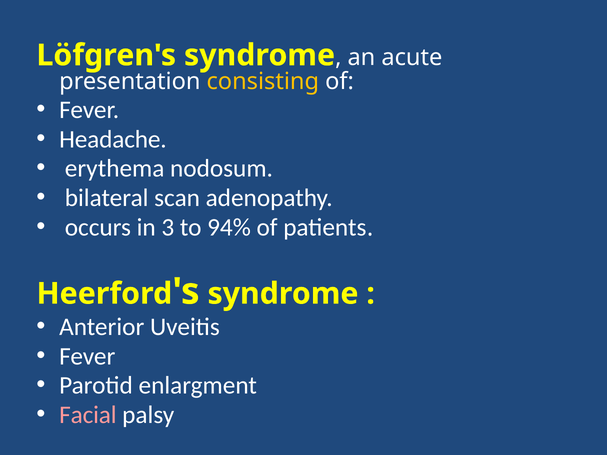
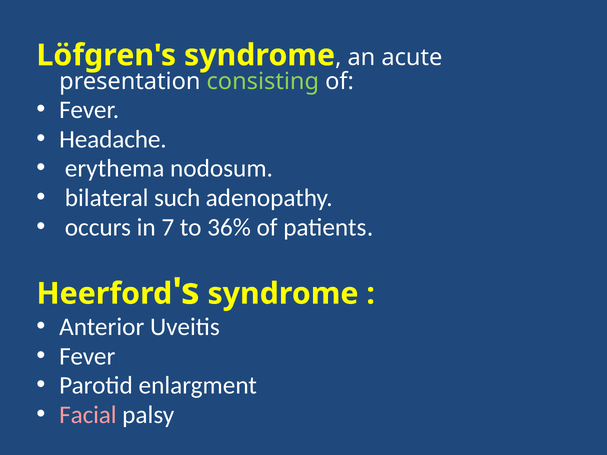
consisting colour: yellow -> light green
scan: scan -> such
3: 3 -> 7
94%: 94% -> 36%
